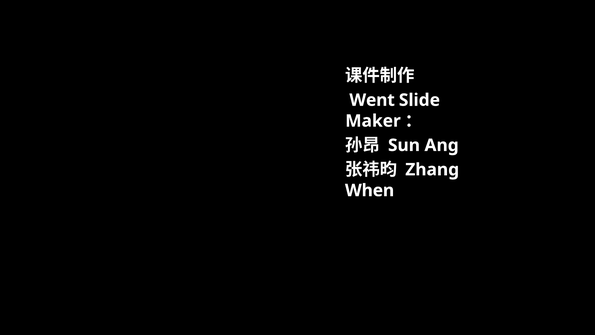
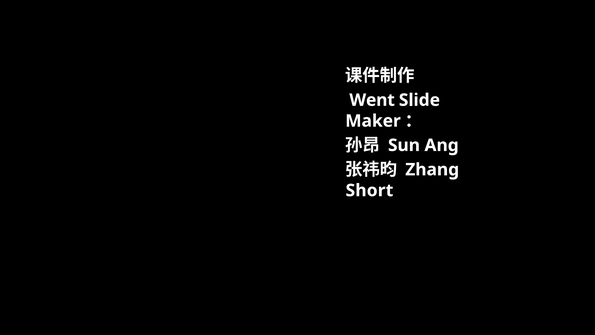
When: When -> Short
